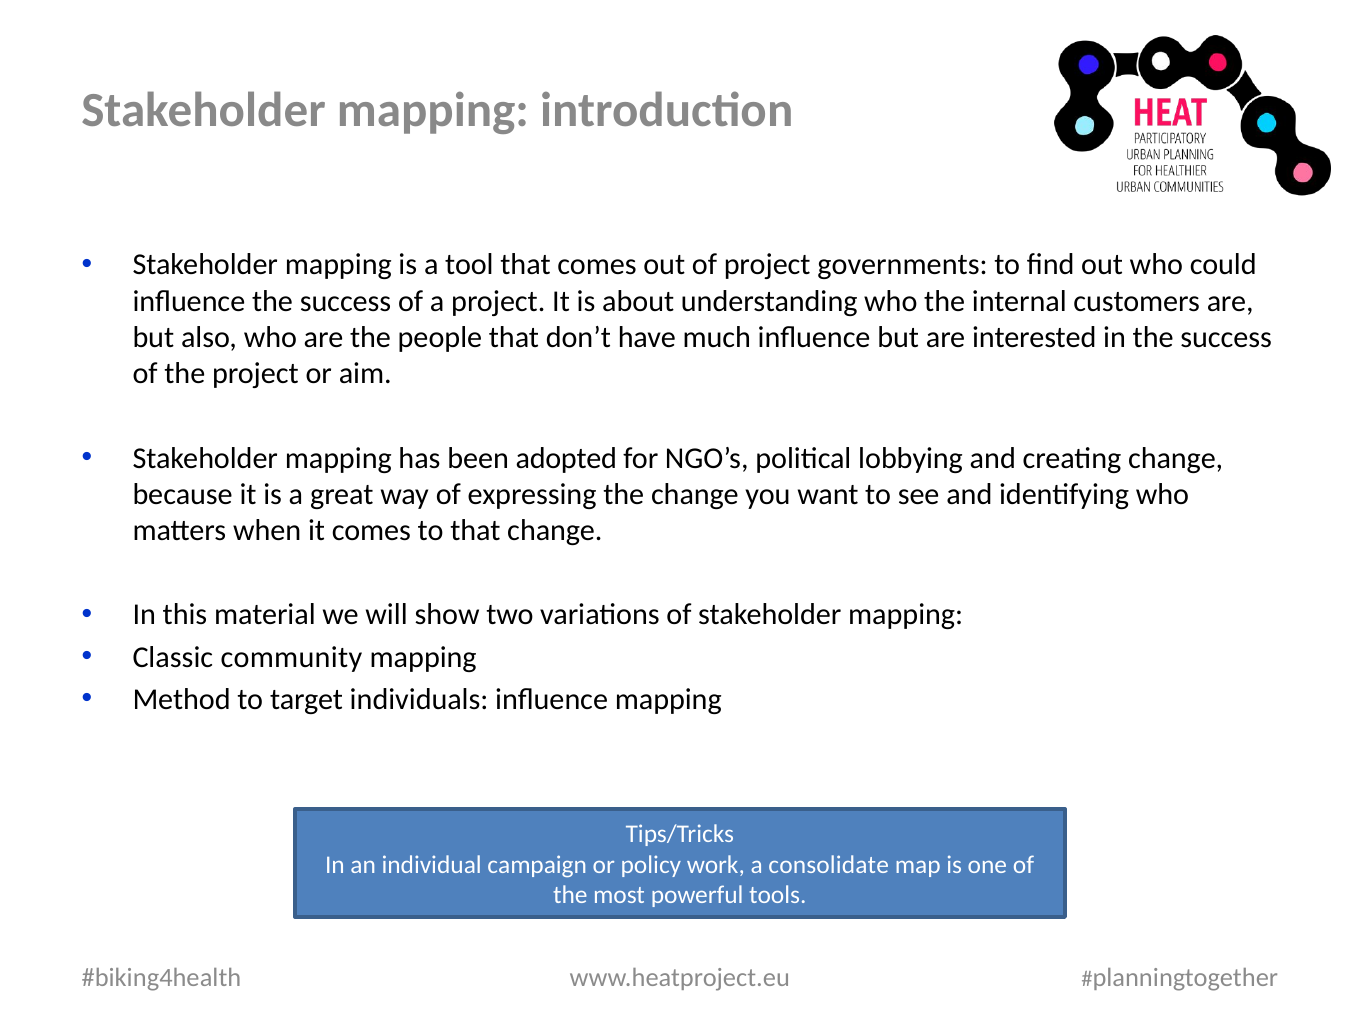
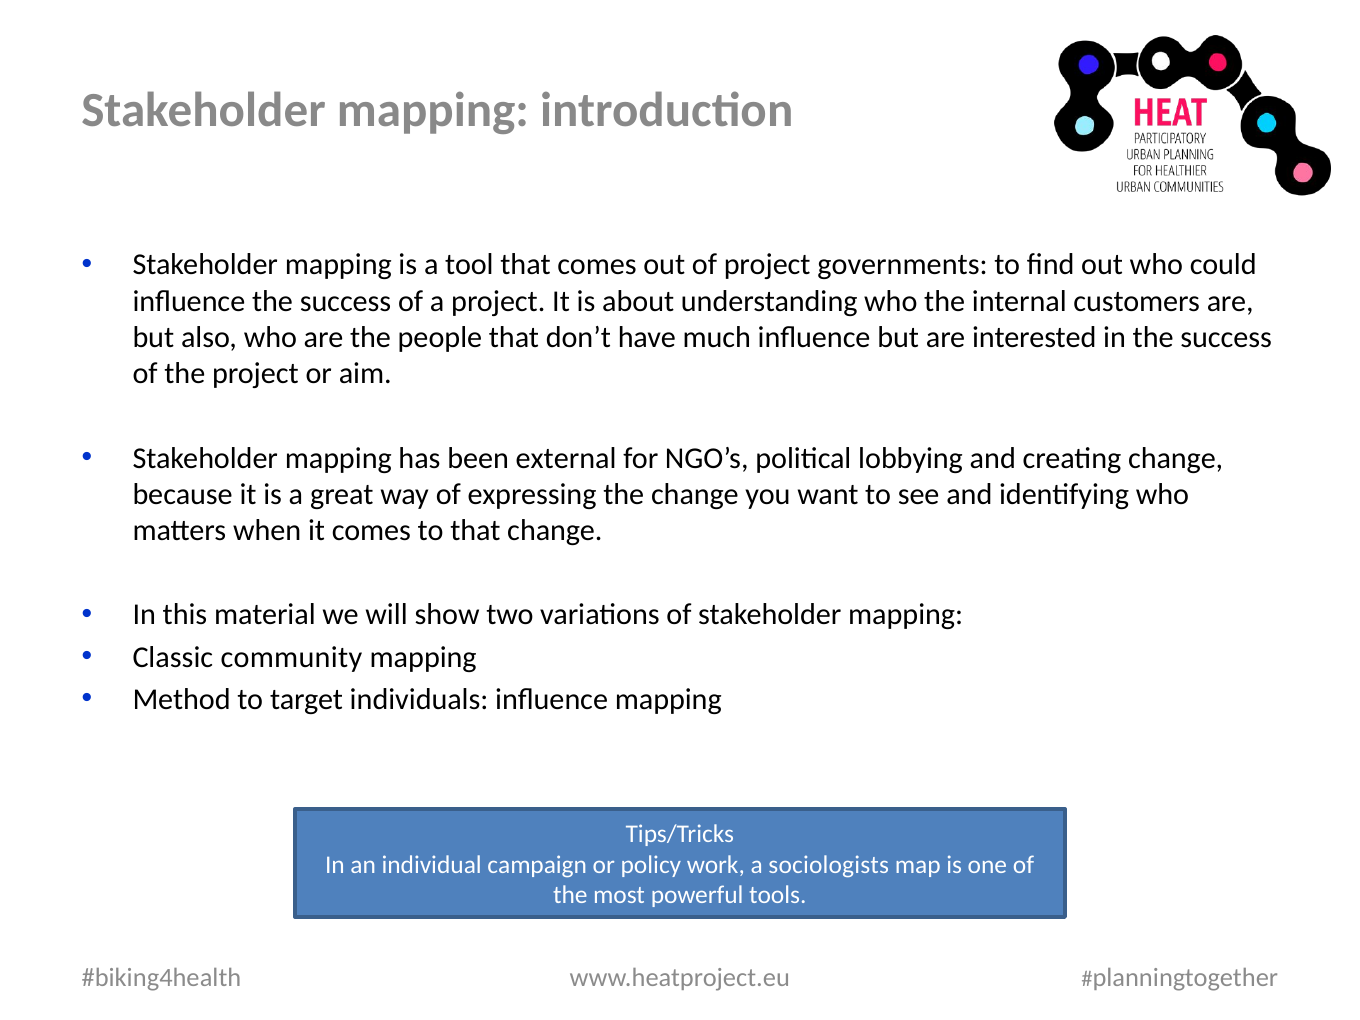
adopted: adopted -> external
consolidate: consolidate -> sociologists
